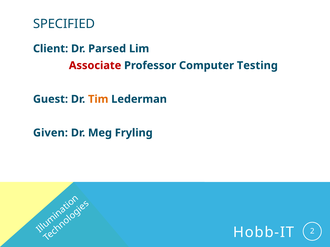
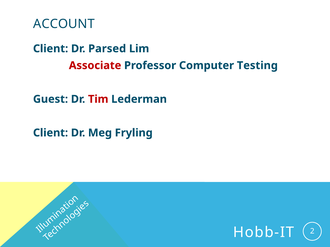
SPECIFIED: SPECIFIED -> ACCOUNT
Tim colour: orange -> red
Given at (50, 133): Given -> Client
